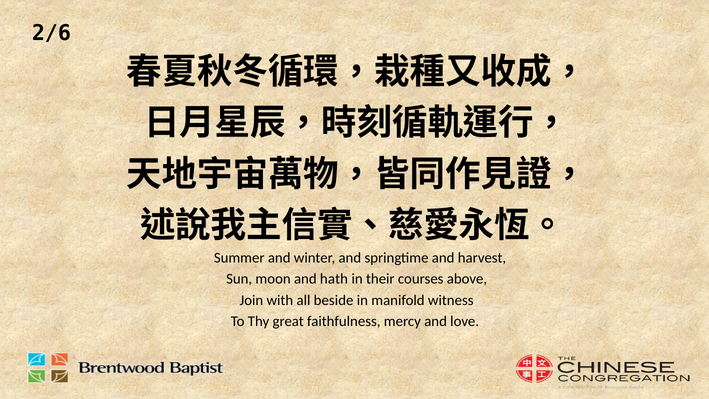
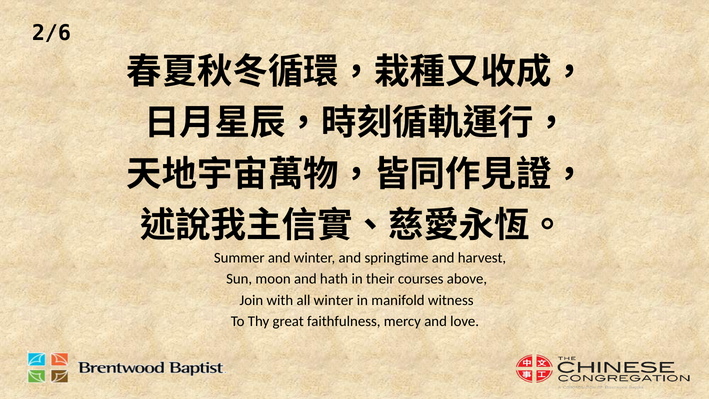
all beside: beside -> winter
